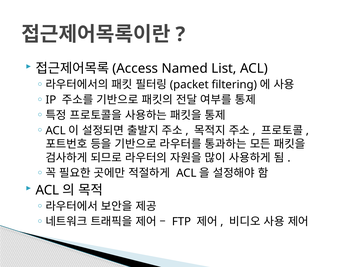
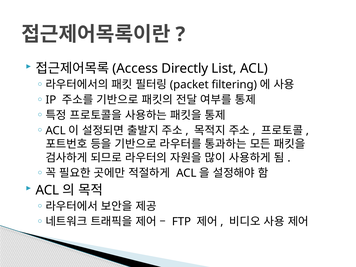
Named: Named -> Directly
